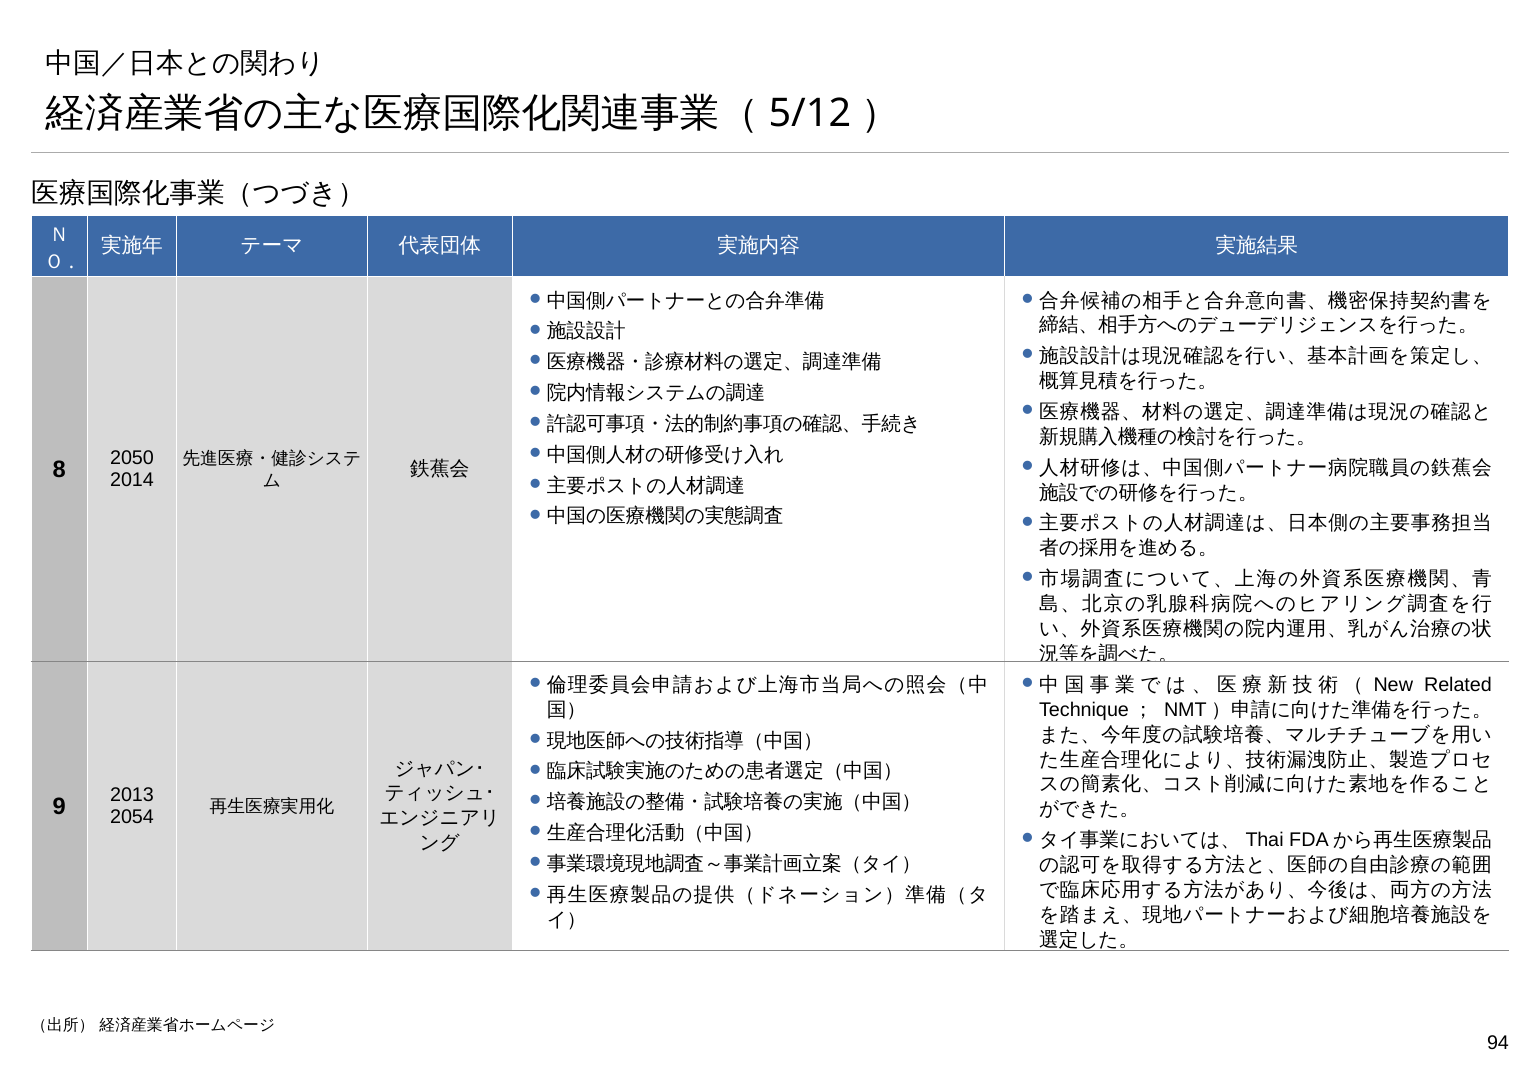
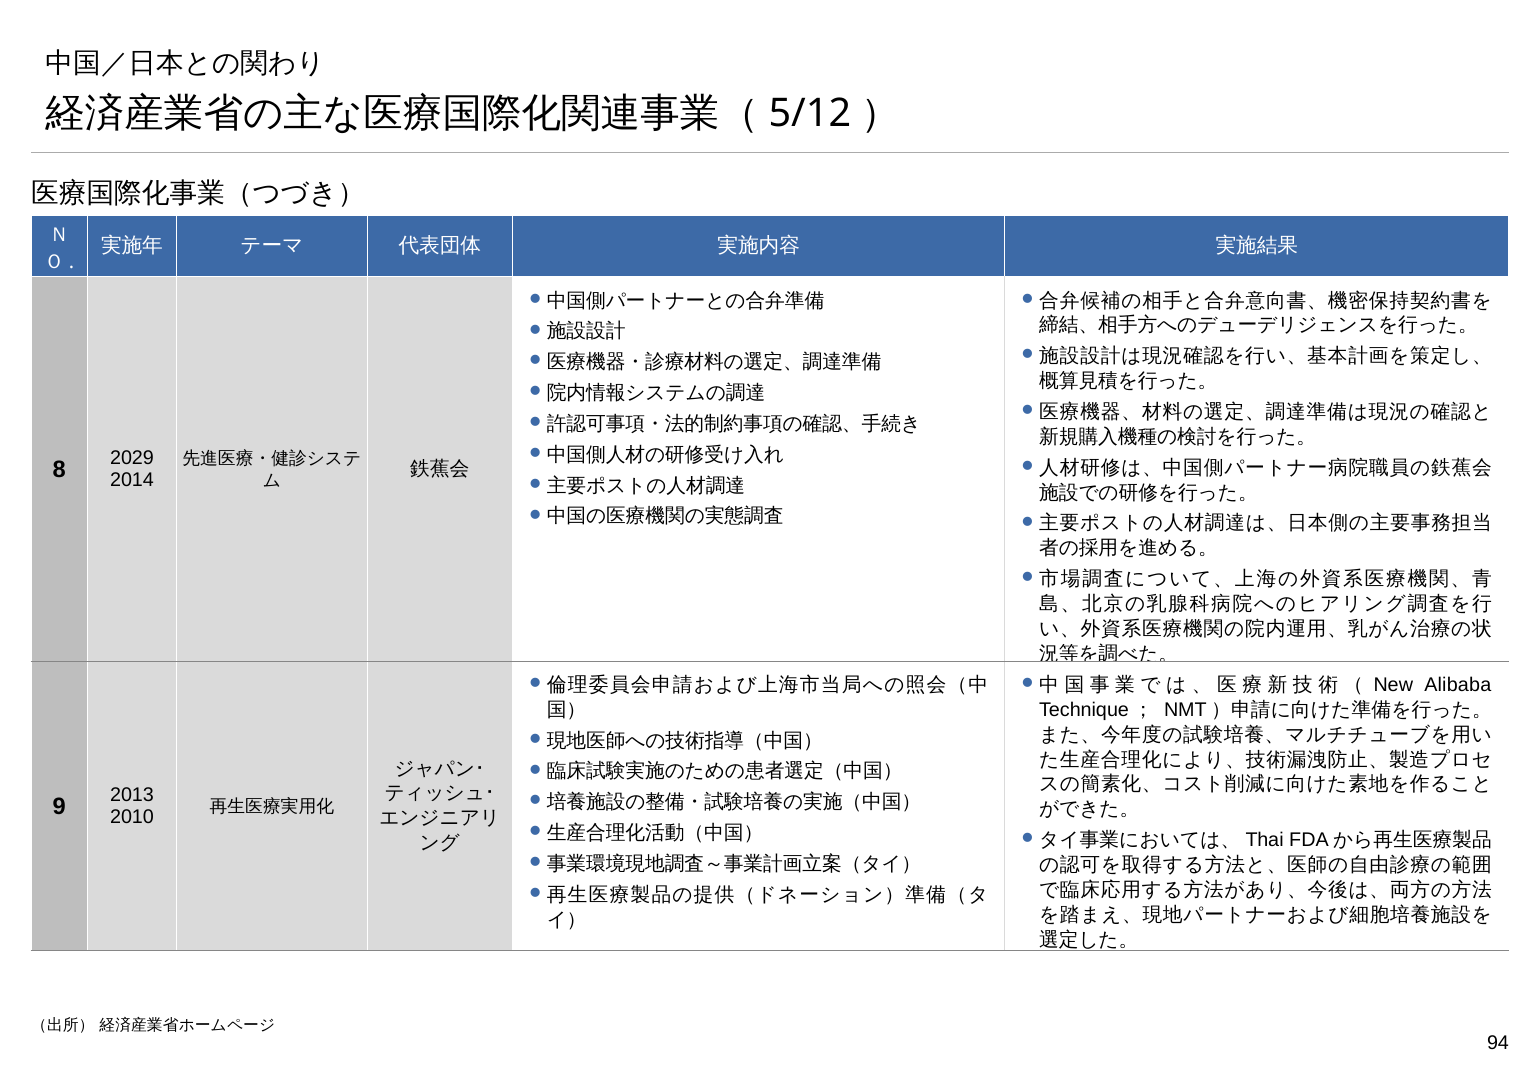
2050: 2050 -> 2029
Related: Related -> Alibaba
2054: 2054 -> 2010
